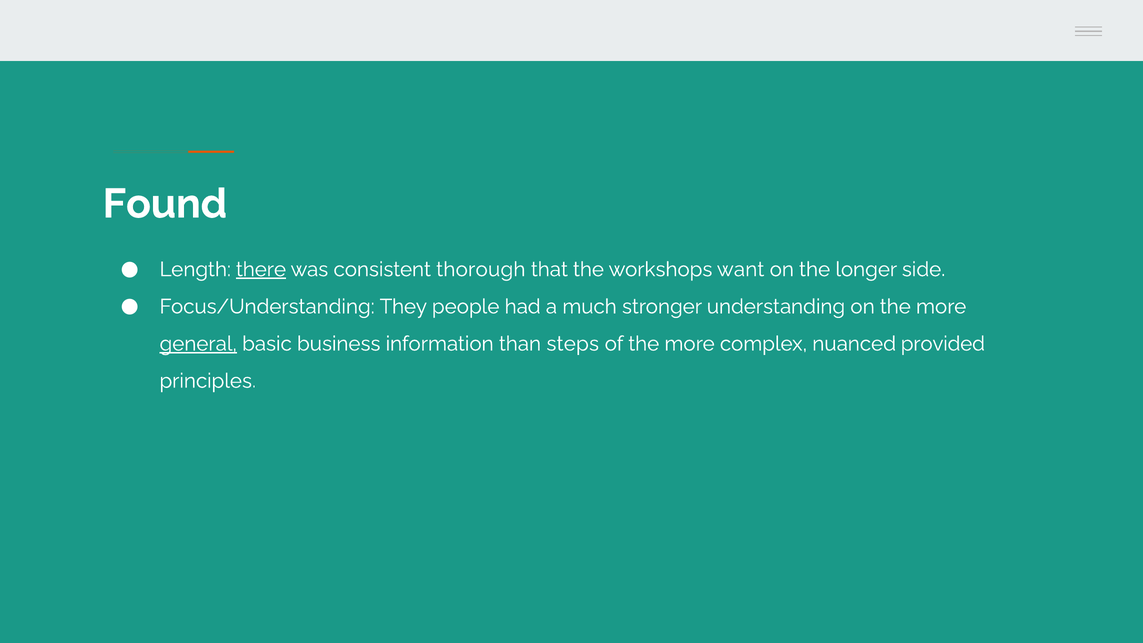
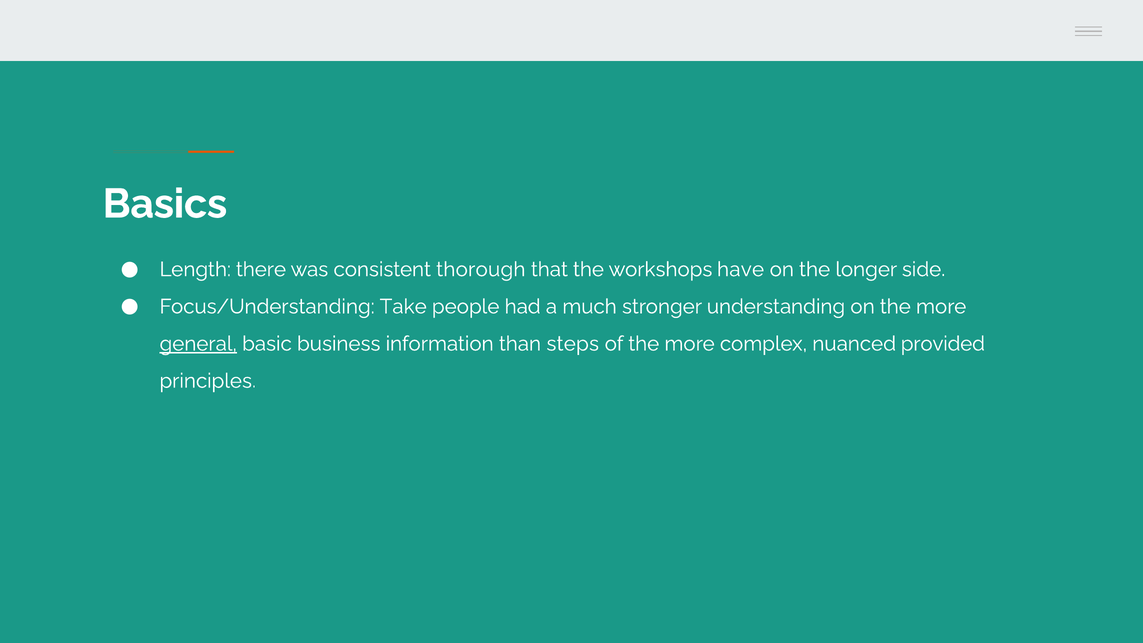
Found: Found -> Basics
there underline: present -> none
want: want -> have
They: They -> Take
